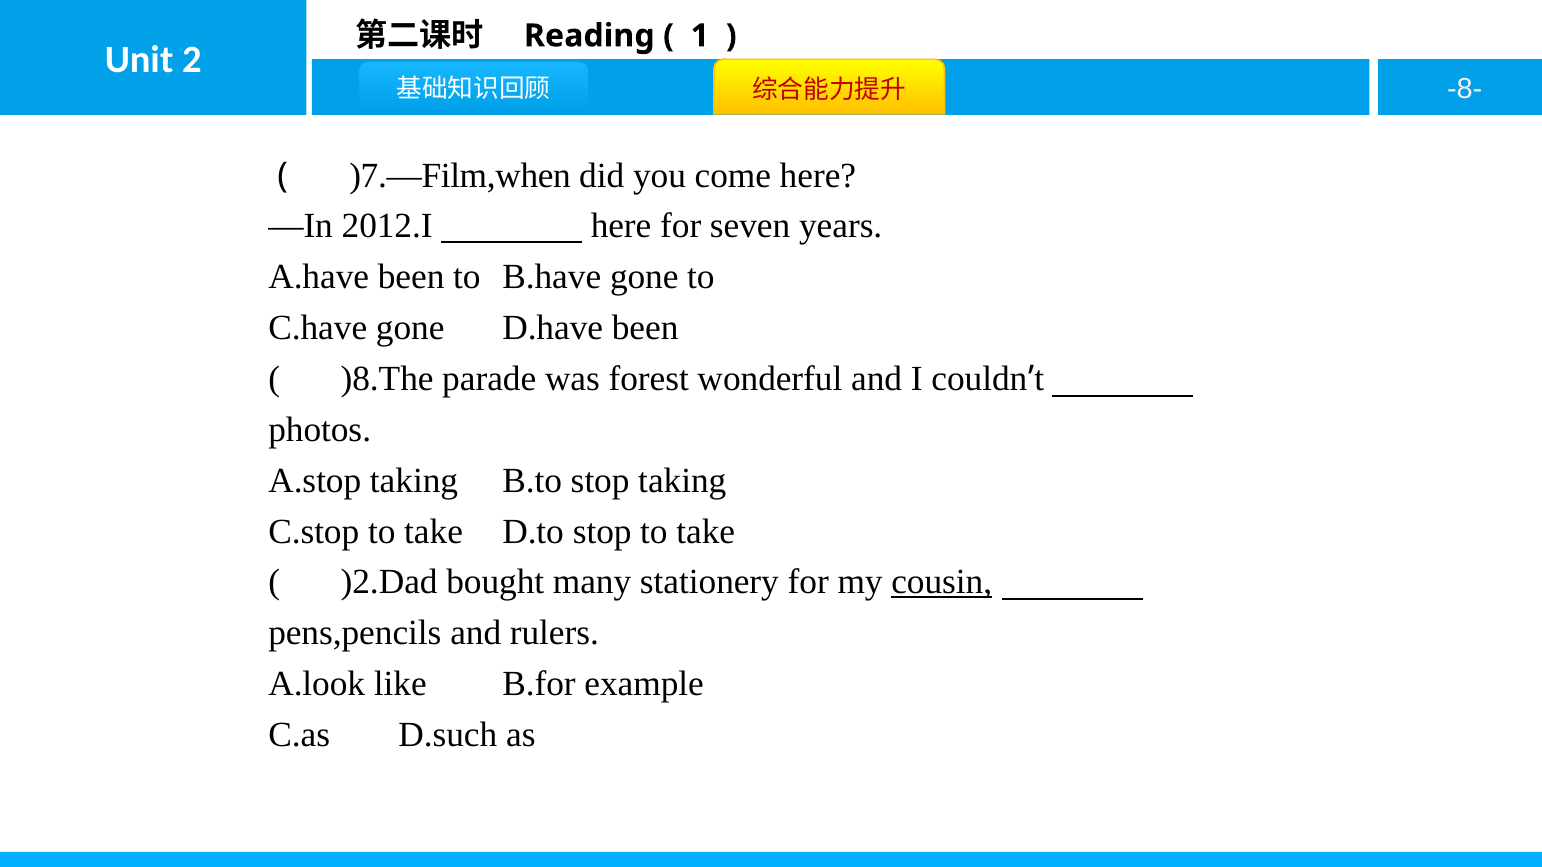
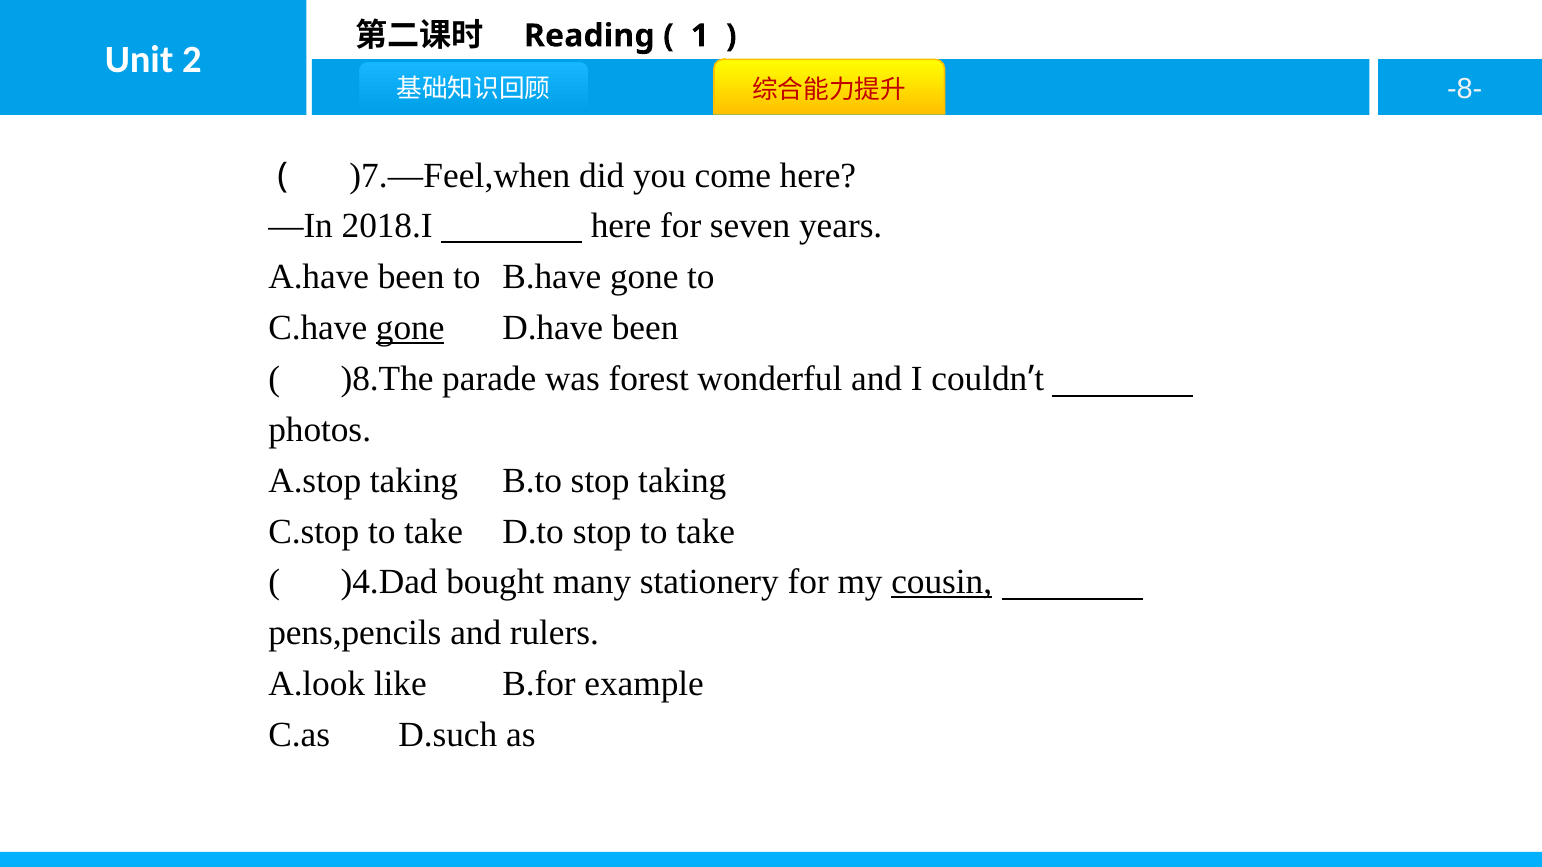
)7.—Film,when: )7.—Film,when -> )7.—Feel,when
2012.I: 2012.I -> 2018.I
gone at (410, 328) underline: none -> present
)2.Dad: )2.Dad -> )4.Dad
